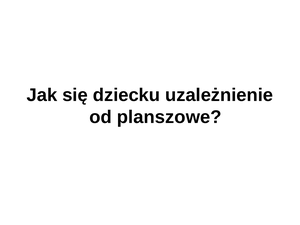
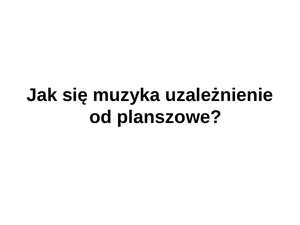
dziecku: dziecku -> muzyka
